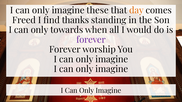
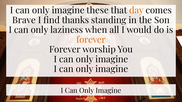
Freed: Freed -> Brave
towards: towards -> laziness
forever at (91, 40) colour: purple -> orange
